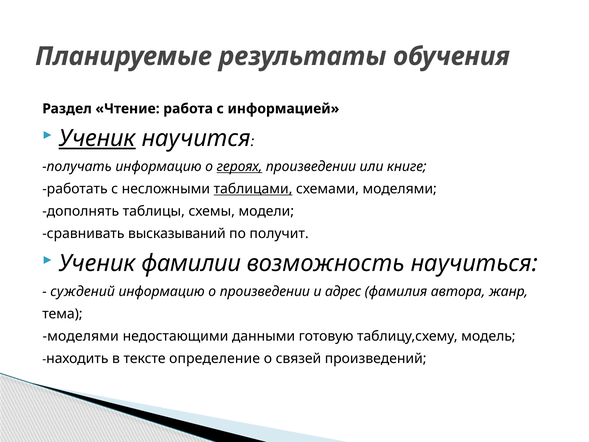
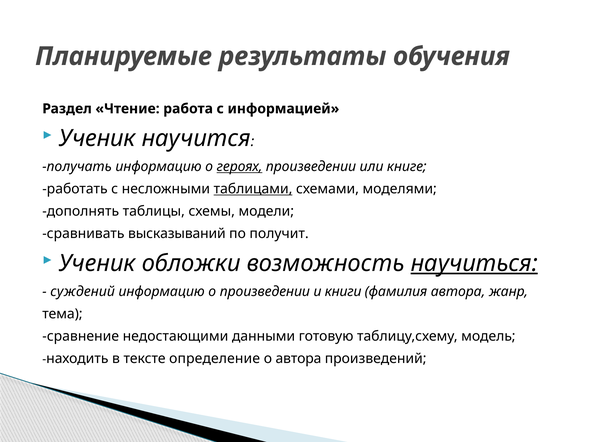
Ученик at (97, 138) underline: present -> none
фамилии: фамилии -> обложки
научиться underline: none -> present
адрес: адрес -> книги
моделями at (81, 336): моделями -> сравнение
о связей: связей -> автора
